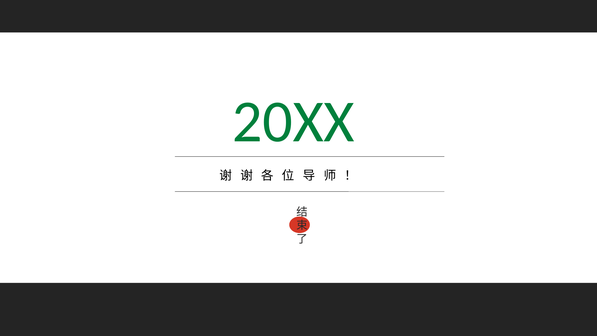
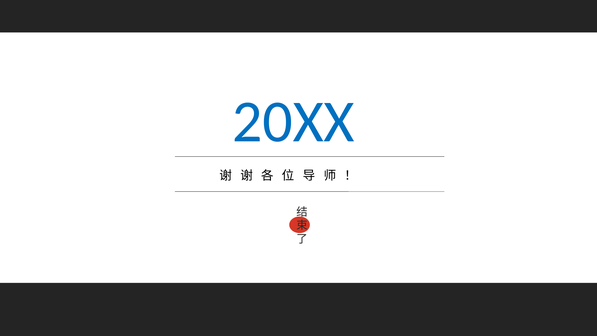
20XX colour: green -> blue
